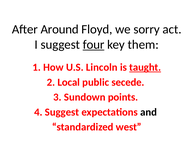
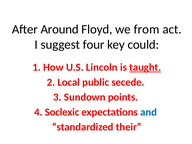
sorry: sorry -> from
four underline: present -> none
them: them -> could
4 Suggest: Suggest -> Soclexic
and colour: black -> blue
west: west -> their
